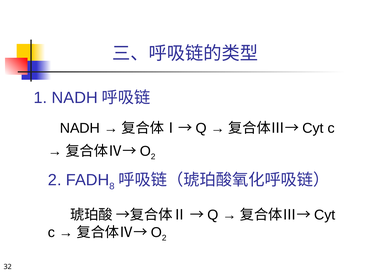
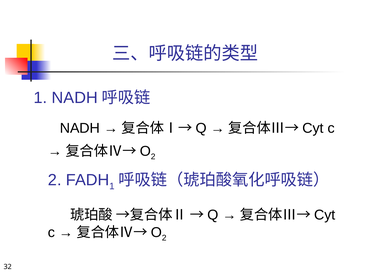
8 at (112, 186): 8 -> 1
